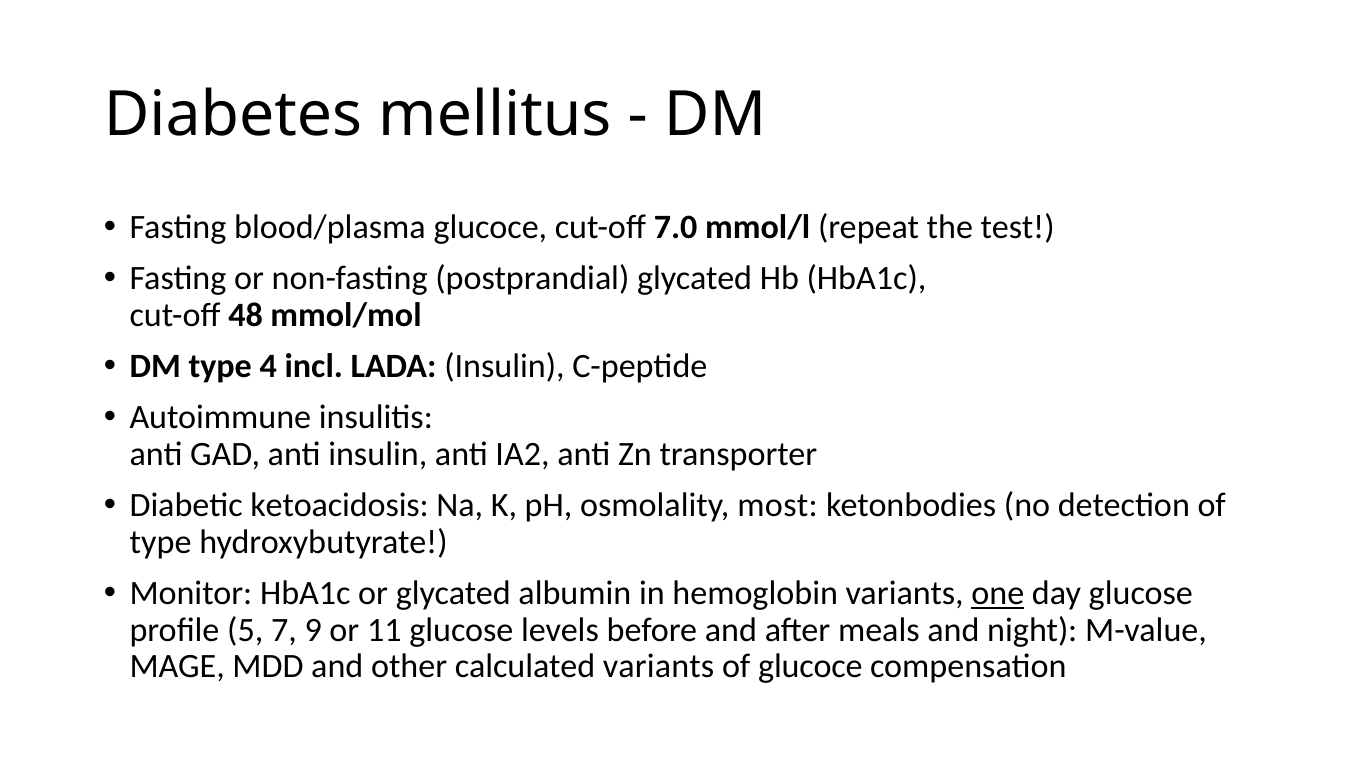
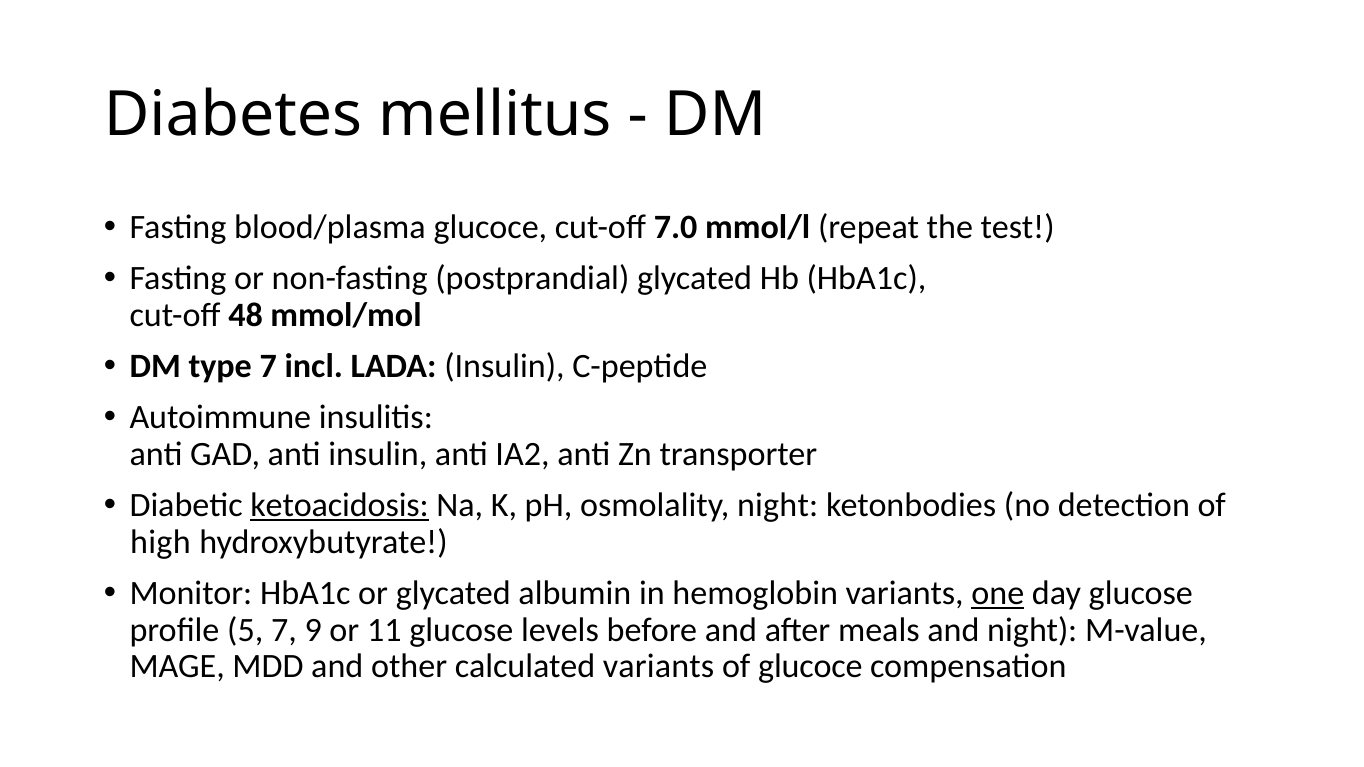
type 4: 4 -> 7
ketoacidosis underline: none -> present
osmolality most: most -> night
type at (161, 542): type -> high
